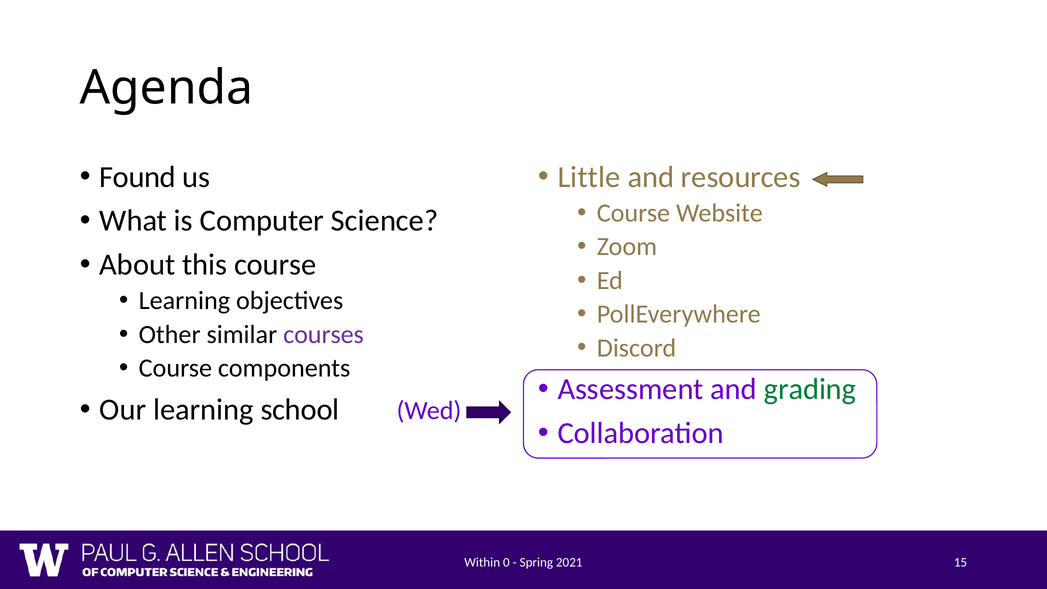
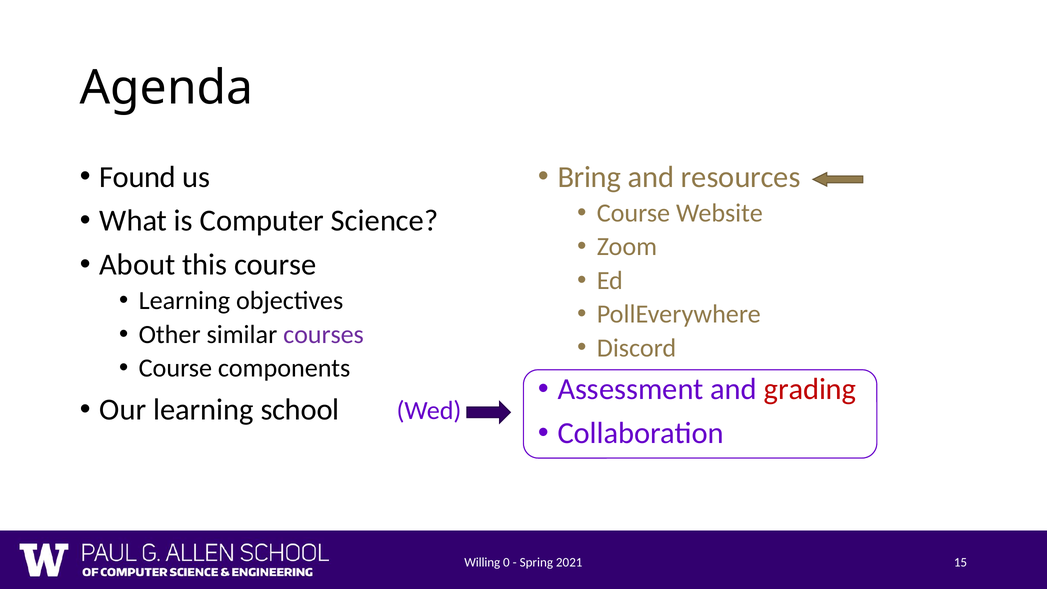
Little: Little -> Bring
grading colour: green -> red
Within: Within -> Willing
